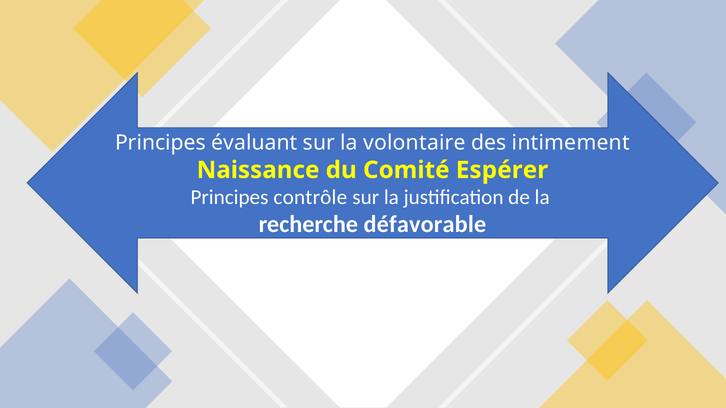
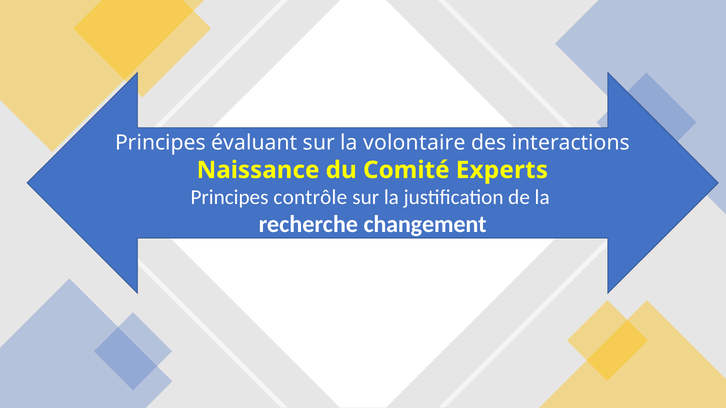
intimement: intimement -> interactions
Espérer: Espérer -> Experts
défavorable: défavorable -> changement
